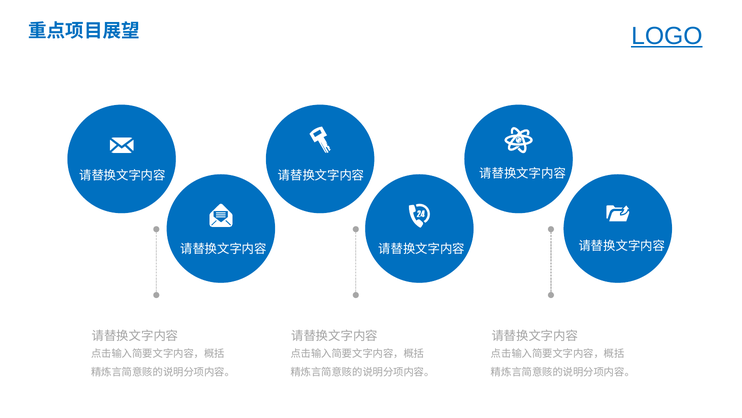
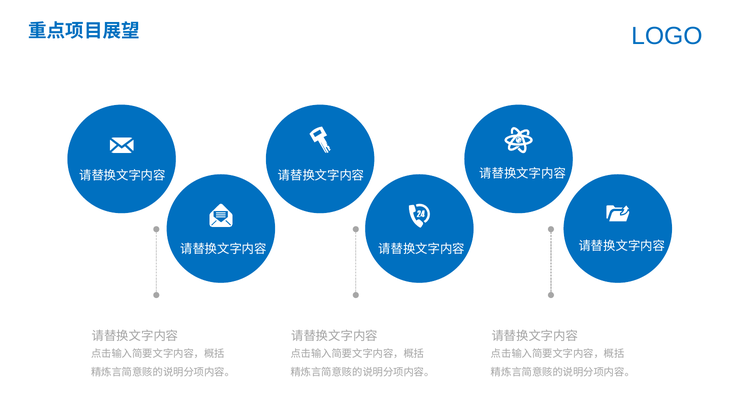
LOGO underline: present -> none
